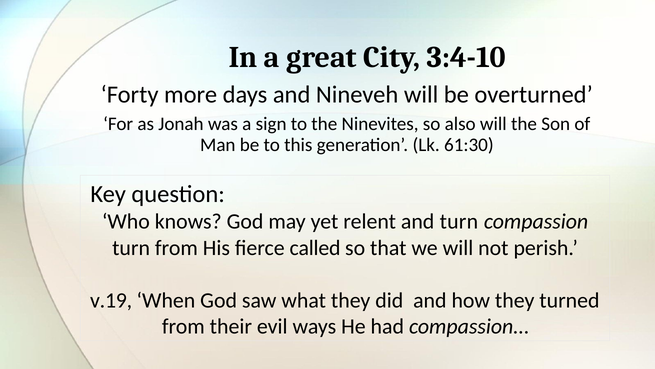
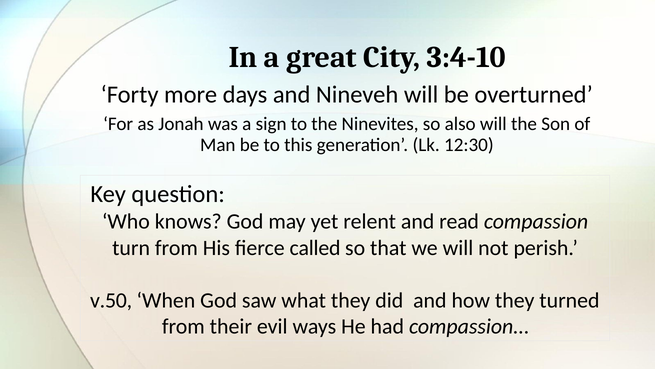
61:30: 61:30 -> 12:30
and turn: turn -> read
v.19: v.19 -> v.50
